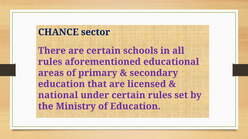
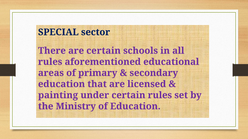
CHANCE: CHANCE -> SPECIAL
national: national -> painting
